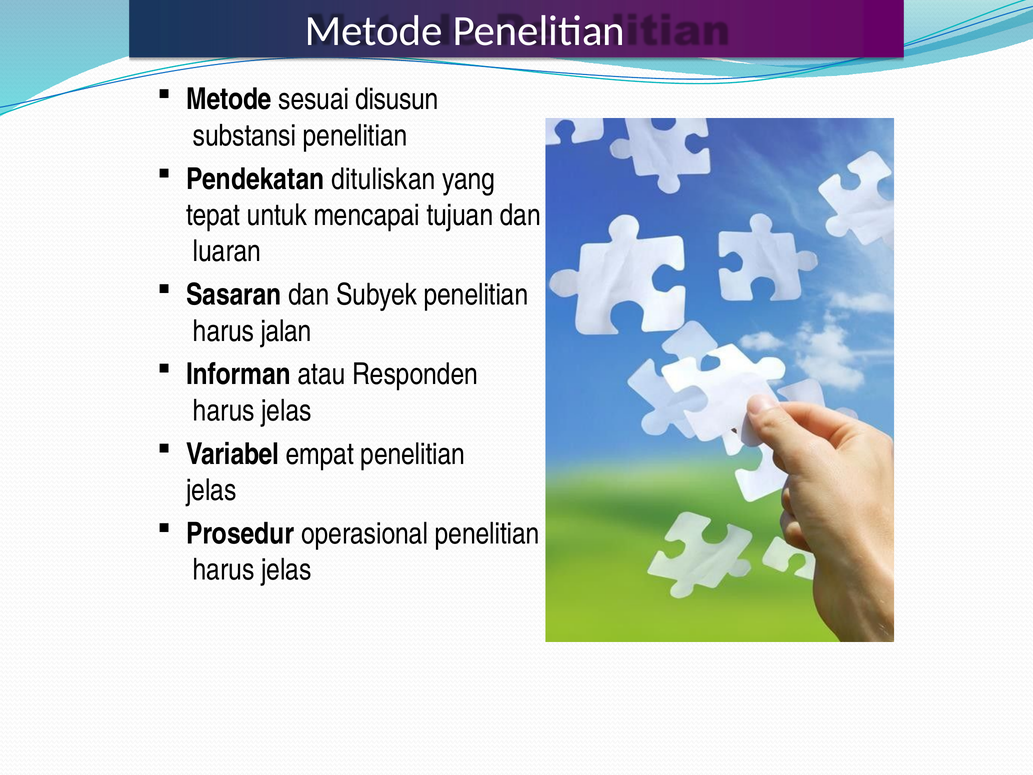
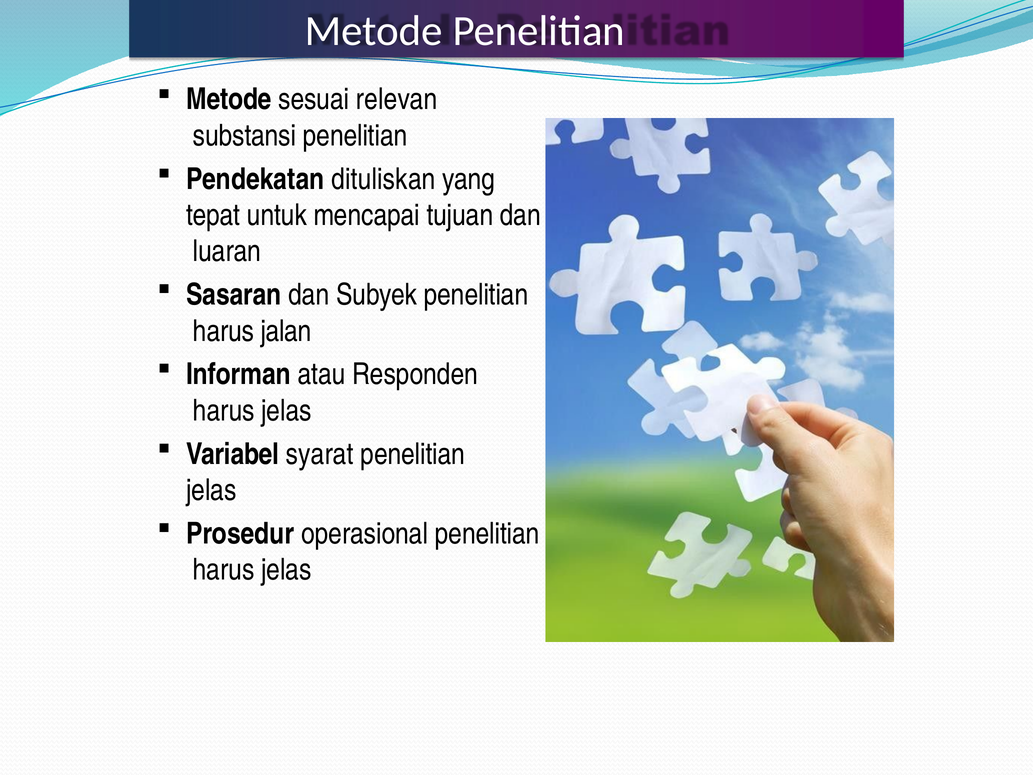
disusun: disusun -> relevan
empat: empat -> syarat
